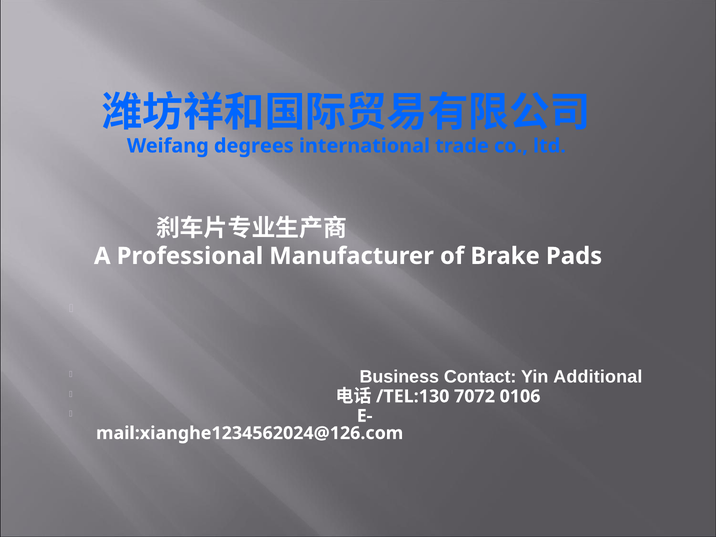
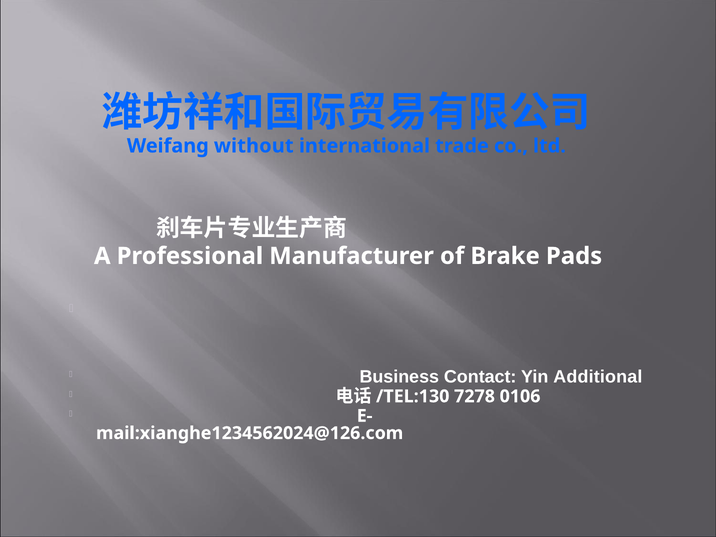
degrees: degrees -> without
7072: 7072 -> 7278
